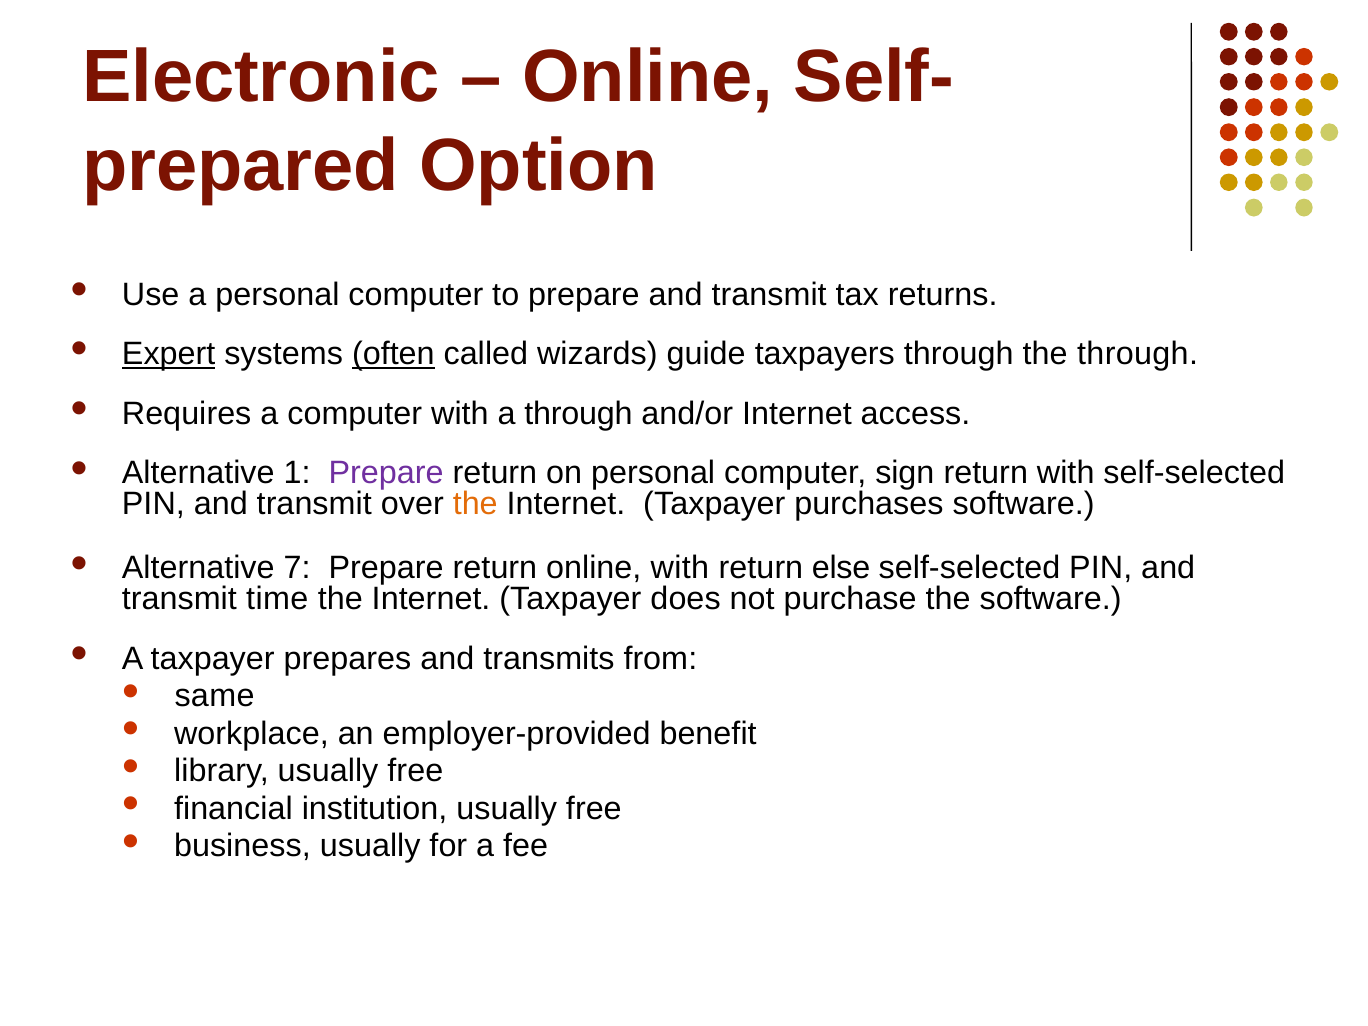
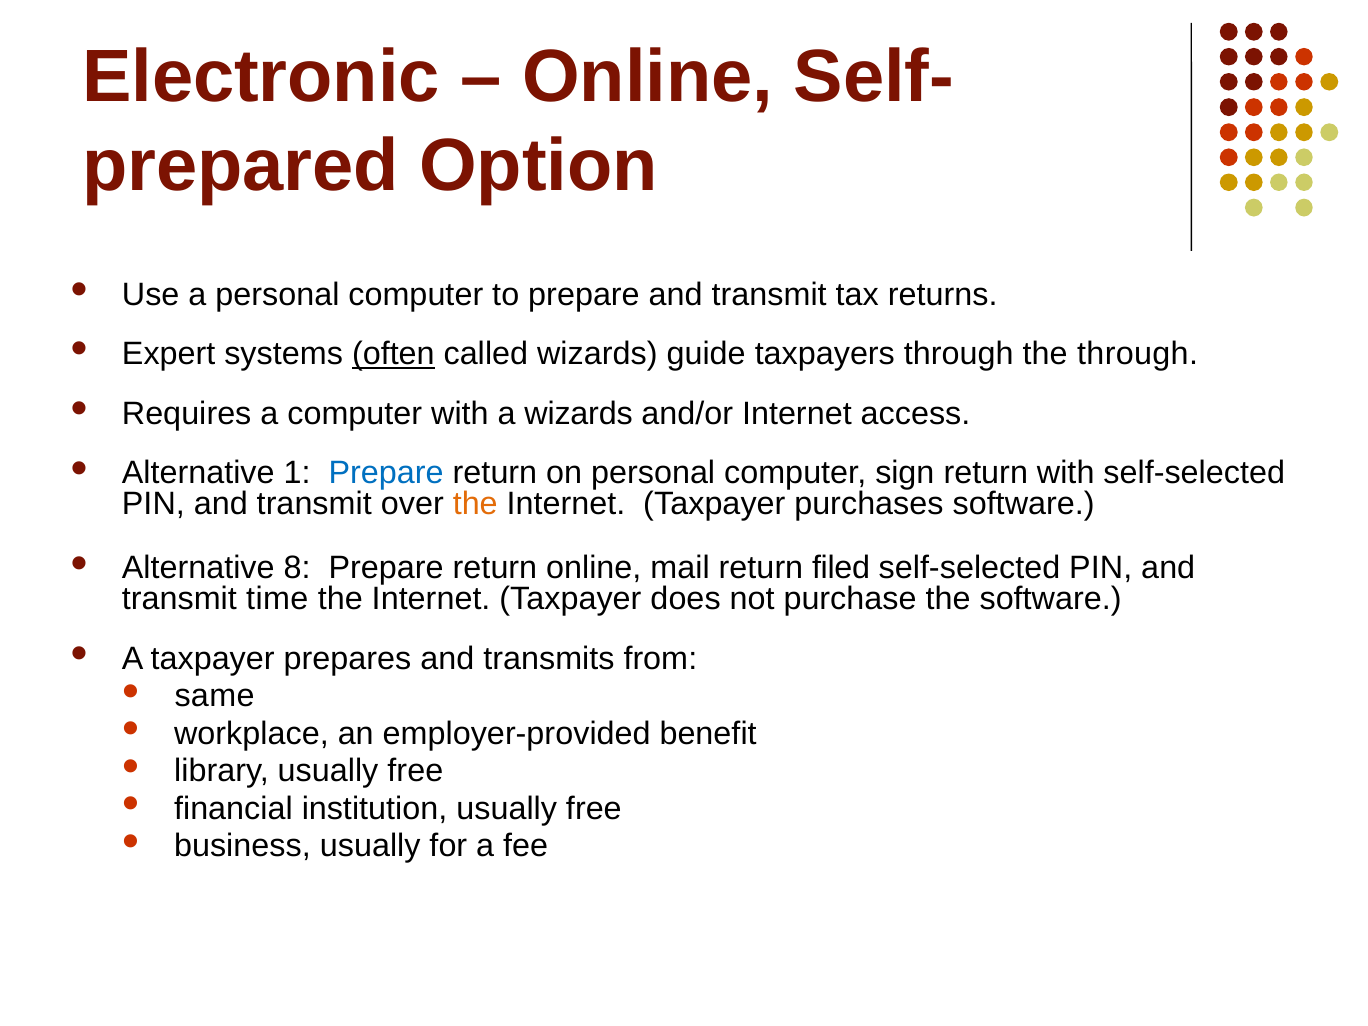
Expert underline: present -> none
a through: through -> wizards
Prepare at (386, 473) colour: purple -> blue
7: 7 -> 8
online with: with -> mail
else: else -> filed
